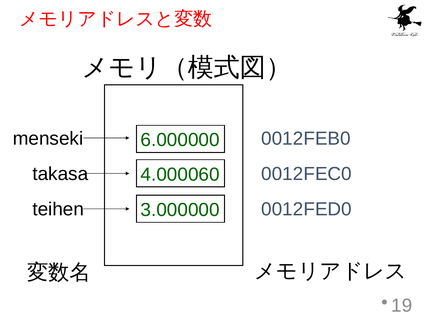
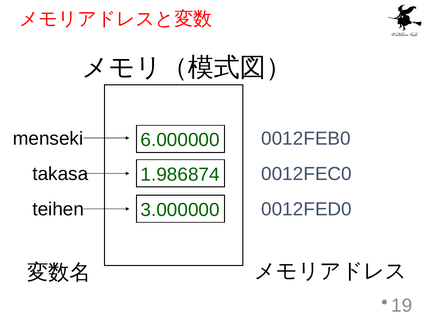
4.000060: 4.000060 -> 1.986874
